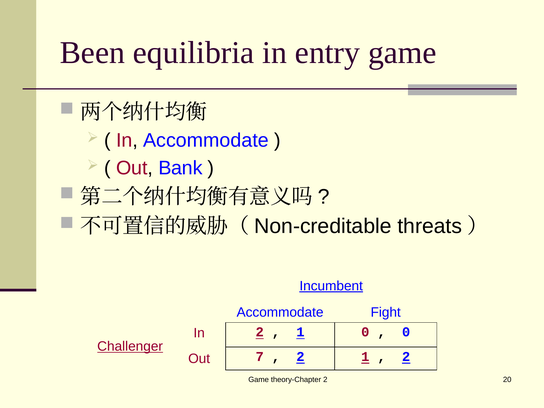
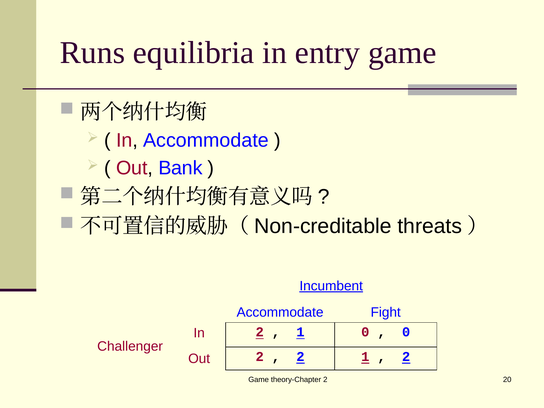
Been: Been -> Runs
Challenger underline: present -> none
Out 7: 7 -> 2
